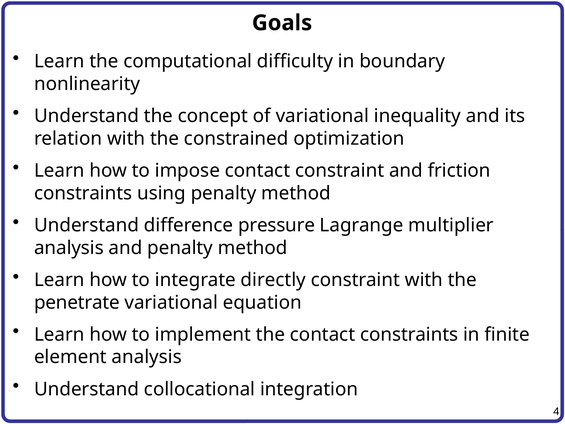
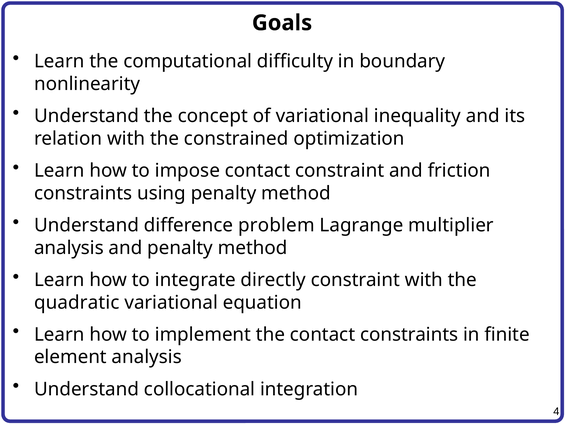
pressure: pressure -> problem
penetrate: penetrate -> quadratic
